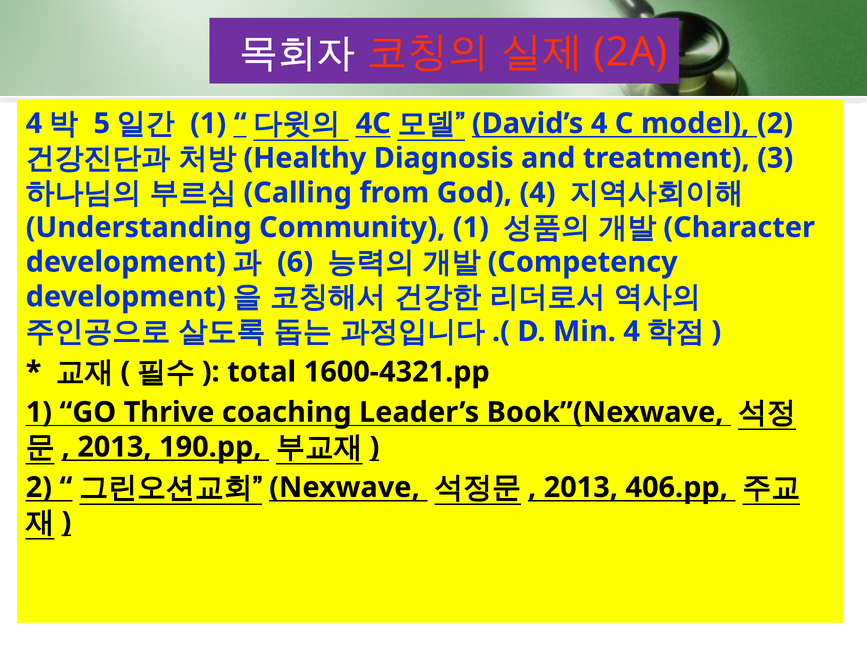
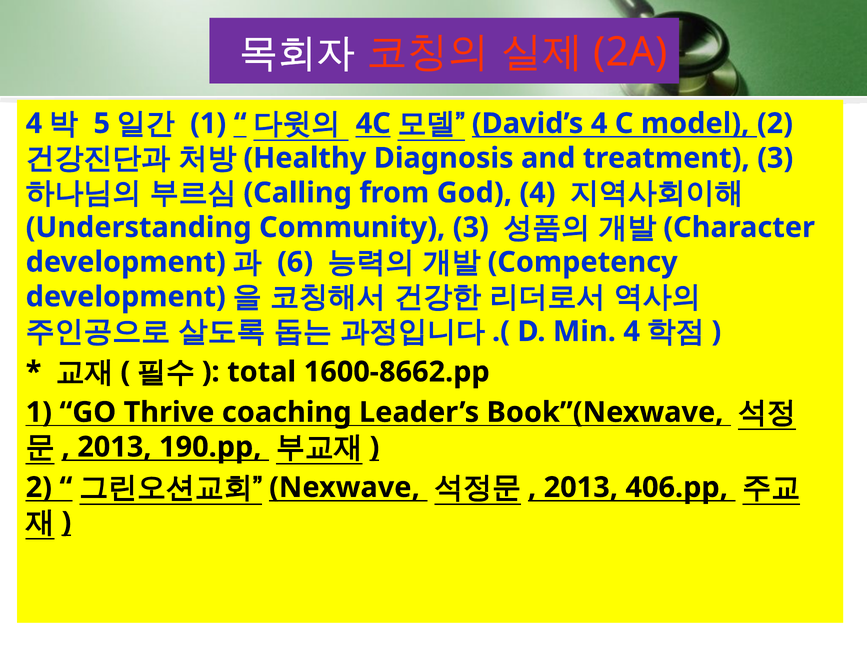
Community 1: 1 -> 3
1600-4321.pp: 1600-4321.pp -> 1600-8662.pp
